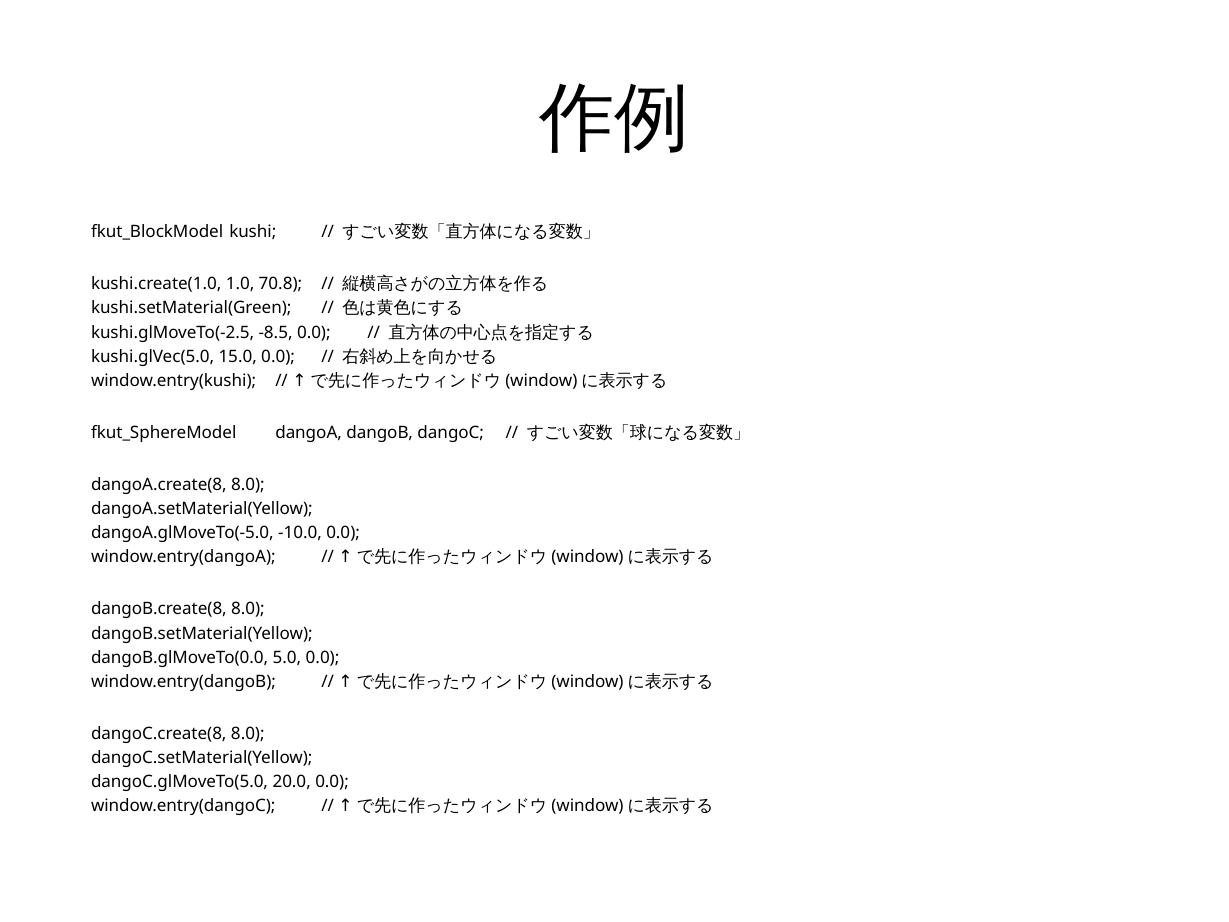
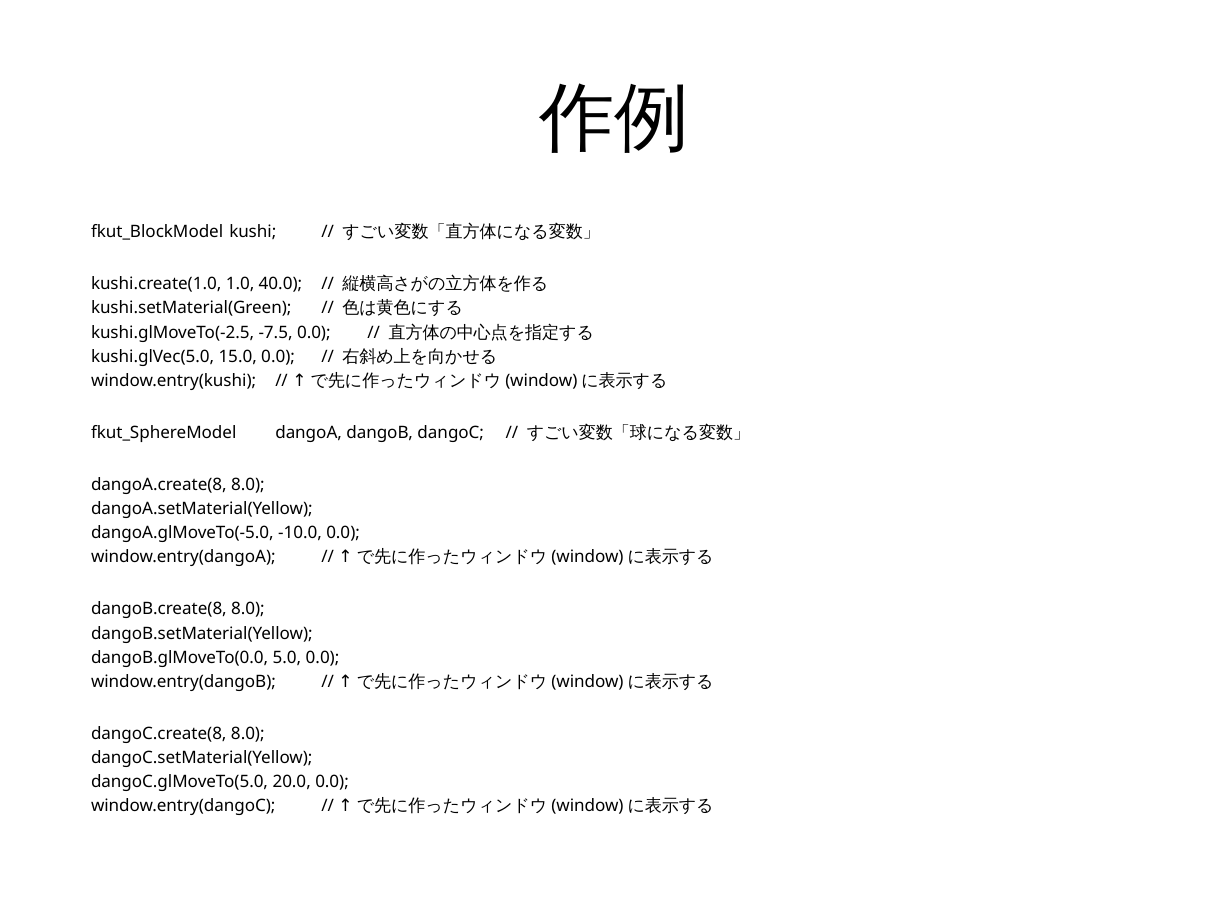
70.8: 70.8 -> 40.0
-8.5: -8.5 -> -7.5
